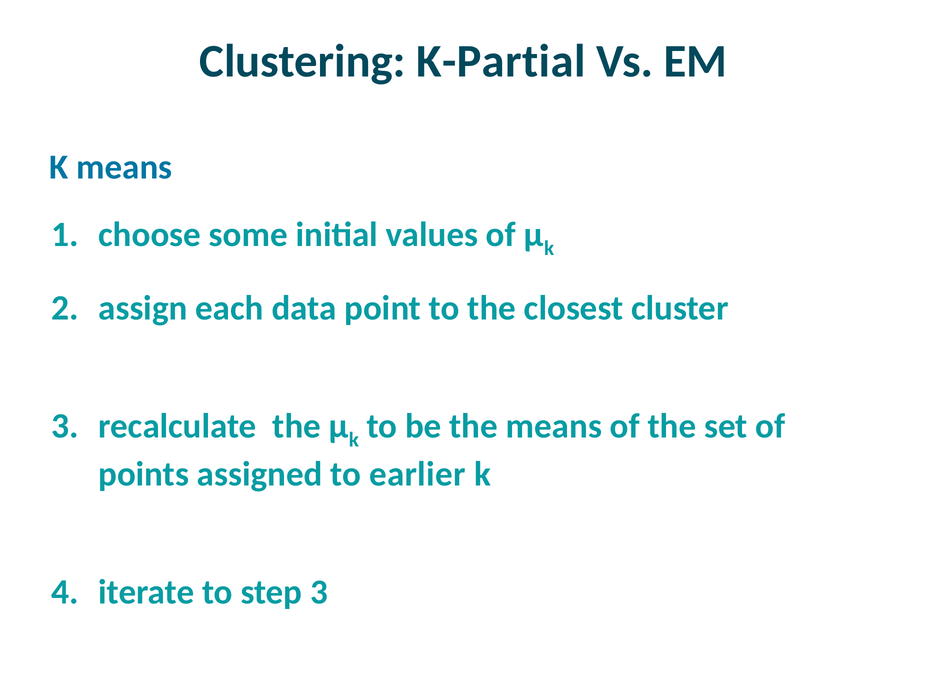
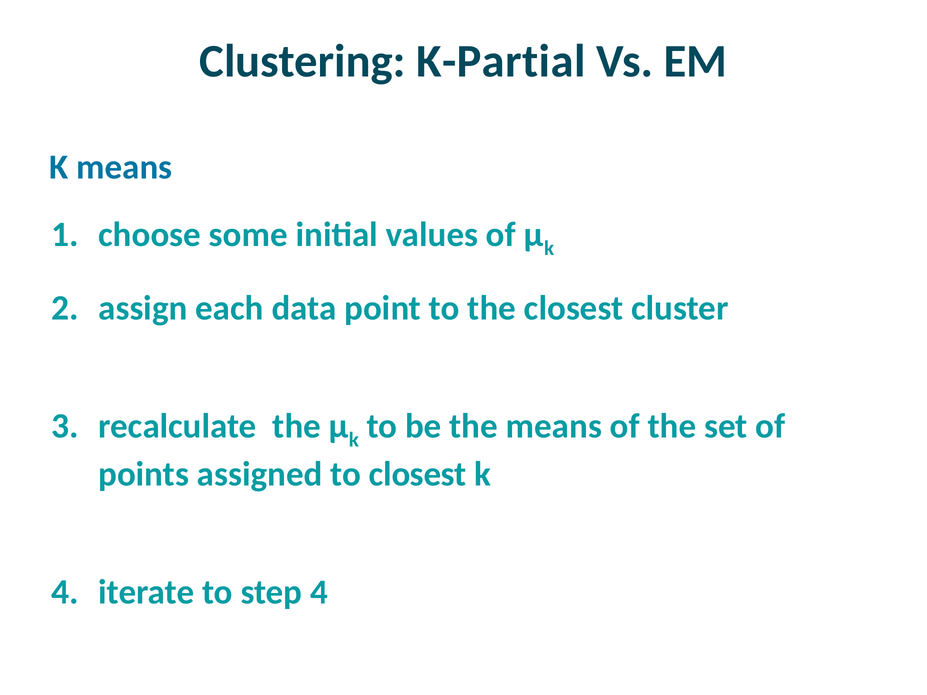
to earlier: earlier -> closest
step 3: 3 -> 4
